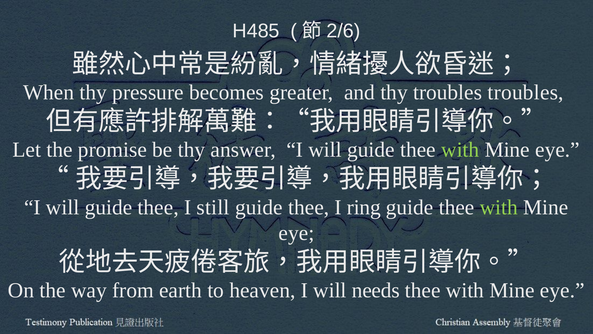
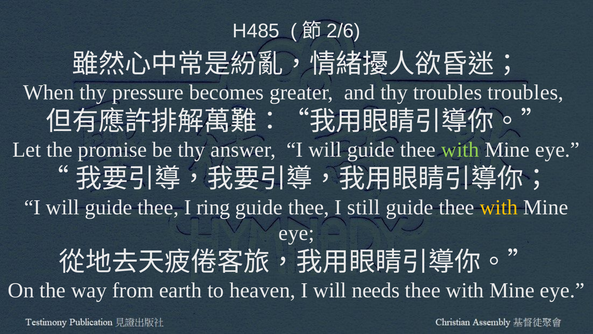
still: still -> ring
ring: ring -> still
with at (499, 207) colour: light green -> yellow
